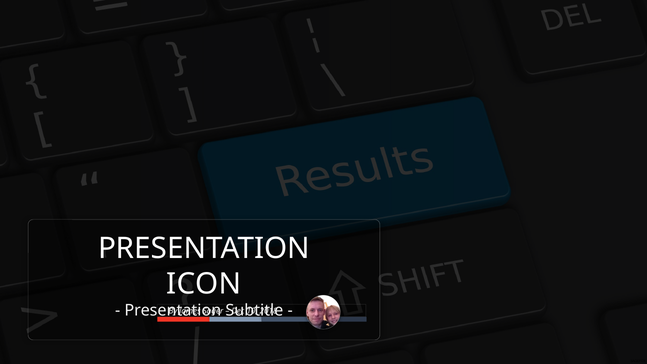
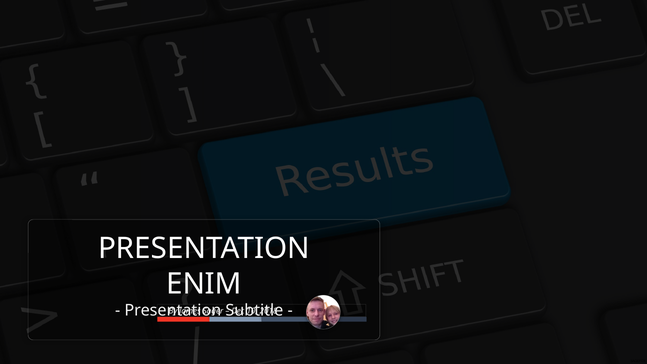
ICON: ICON -> ENIM
